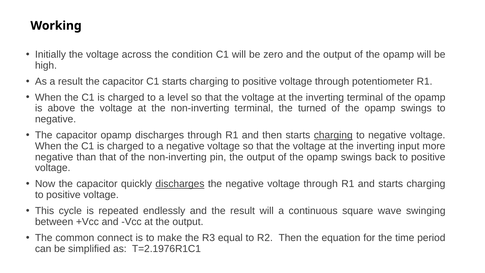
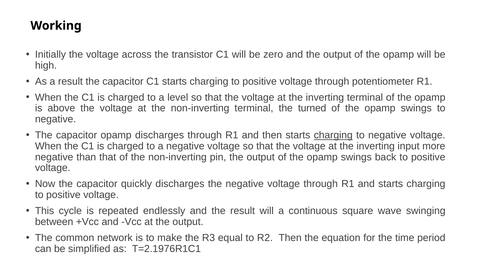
condition: condition -> transistor
discharges at (180, 184) underline: present -> none
connect: connect -> network
